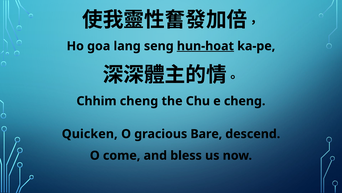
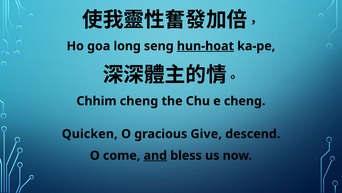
lang: lang -> long
Bare: Bare -> Give
and underline: none -> present
